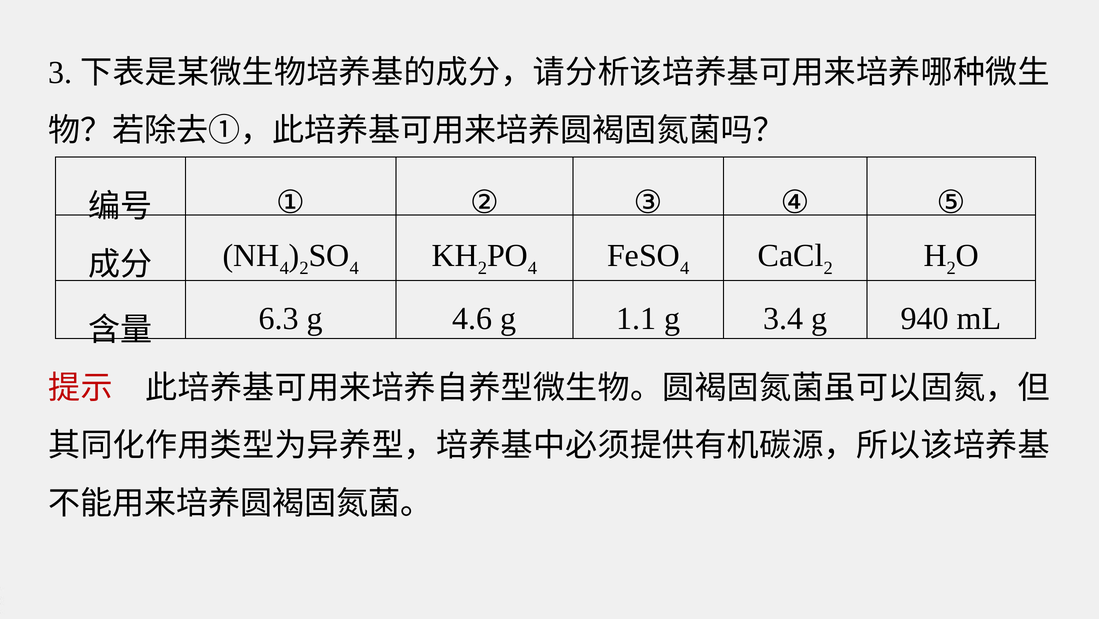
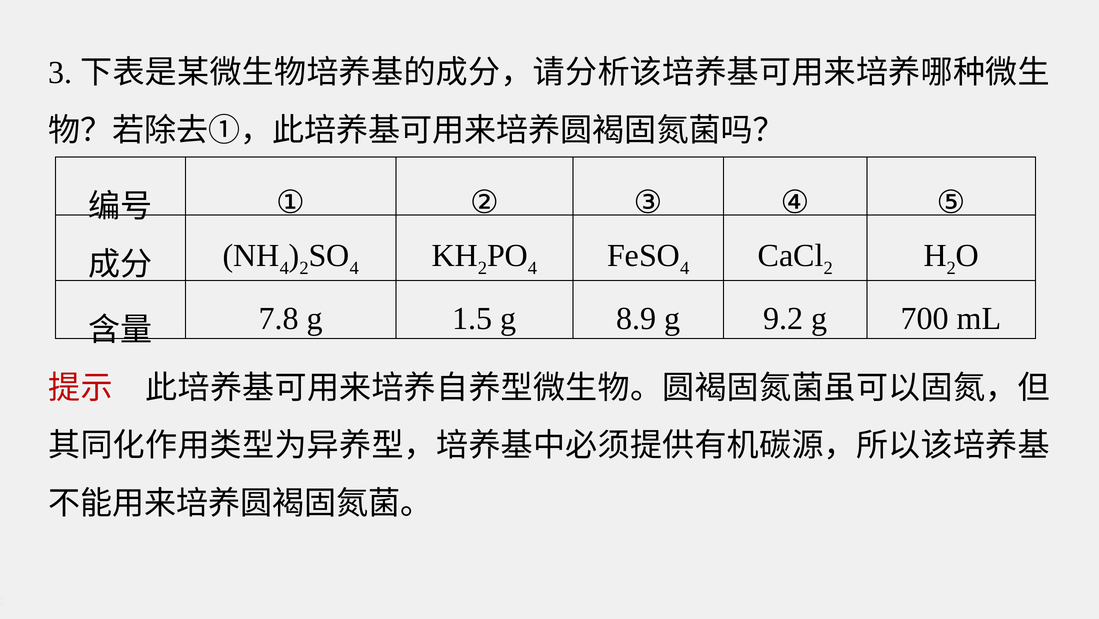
6.3: 6.3 -> 7.8
4.6: 4.6 -> 1.5
1.1: 1.1 -> 8.9
3.4: 3.4 -> 9.2
940: 940 -> 700
